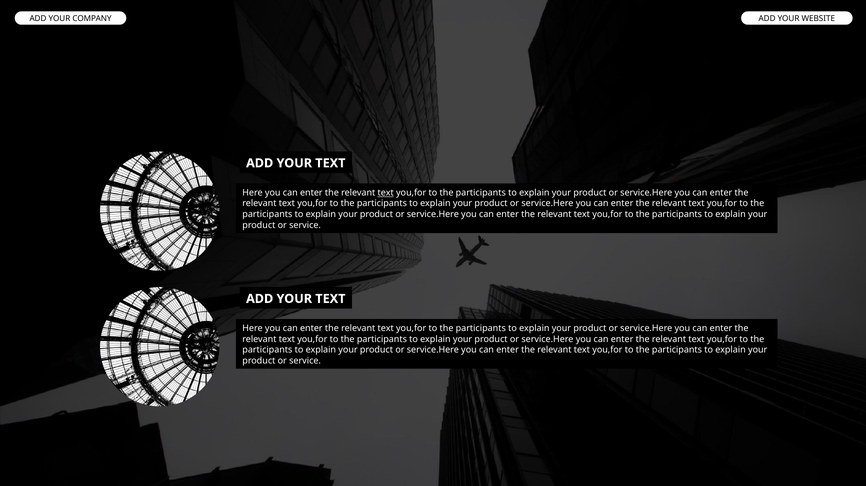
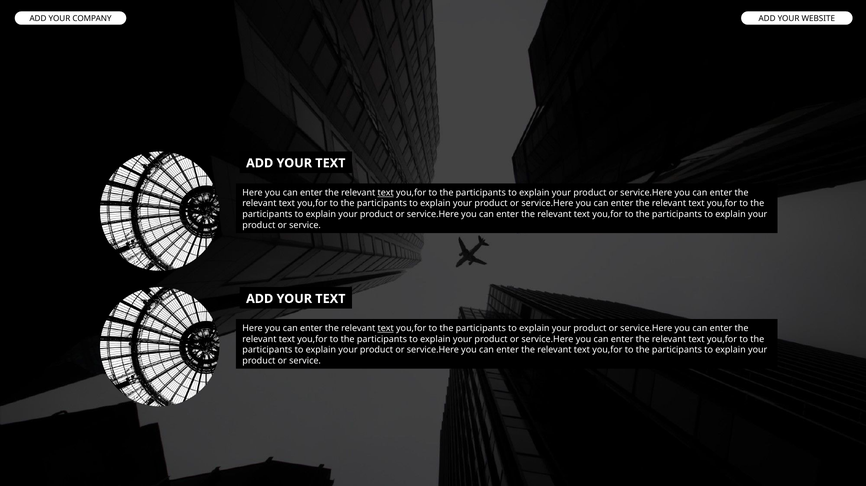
text at (386, 328) underline: none -> present
